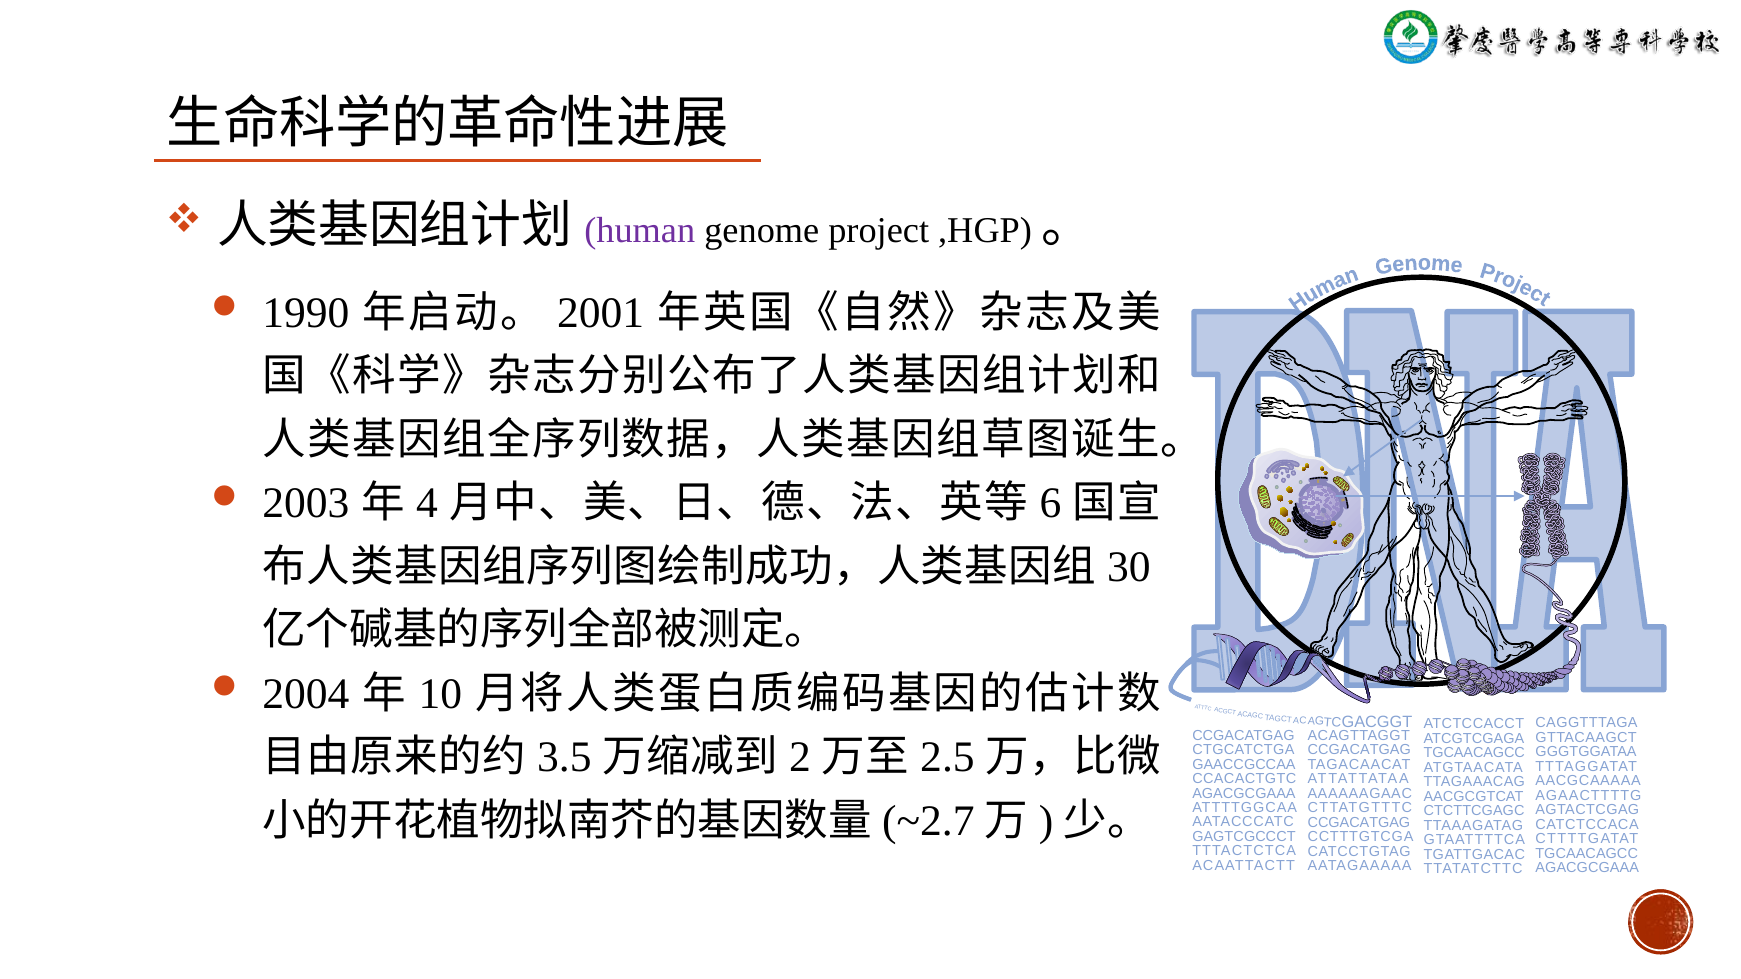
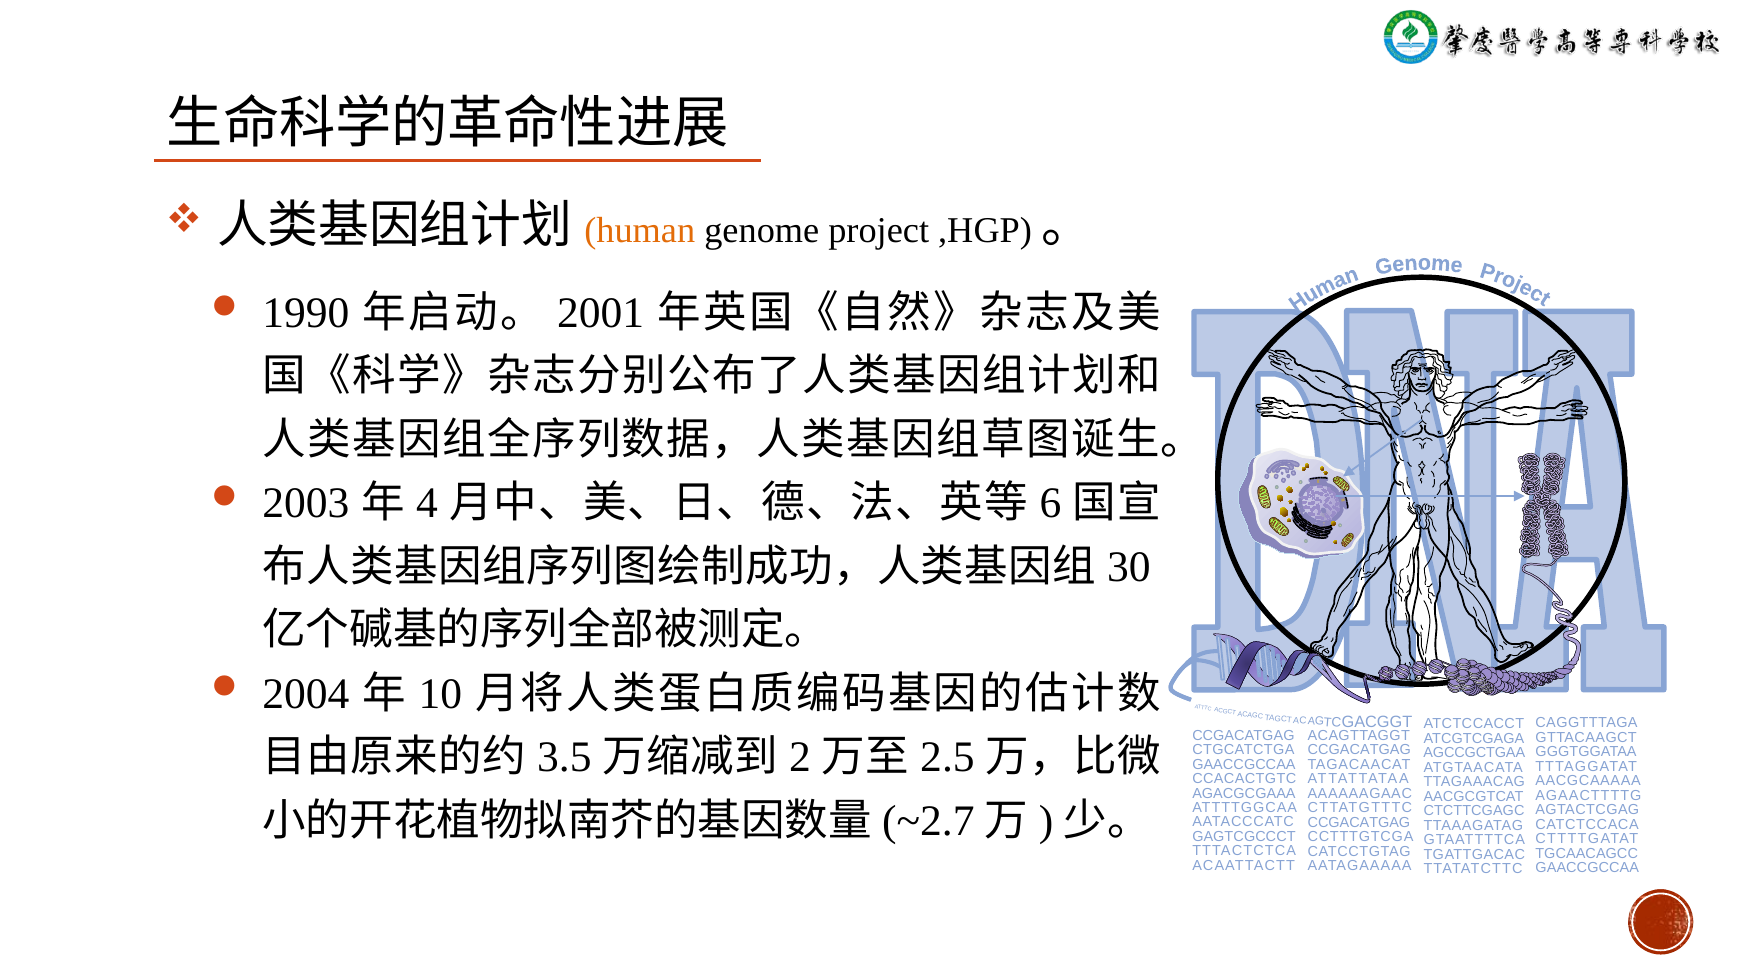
human colour: purple -> orange
TGCAACAGCC at (1474, 753): TGCAACAGCC -> AGCCGCTGAA
AGACGCGAAA at (1587, 868): AGACGCGAAA -> GAACCGCCAA
